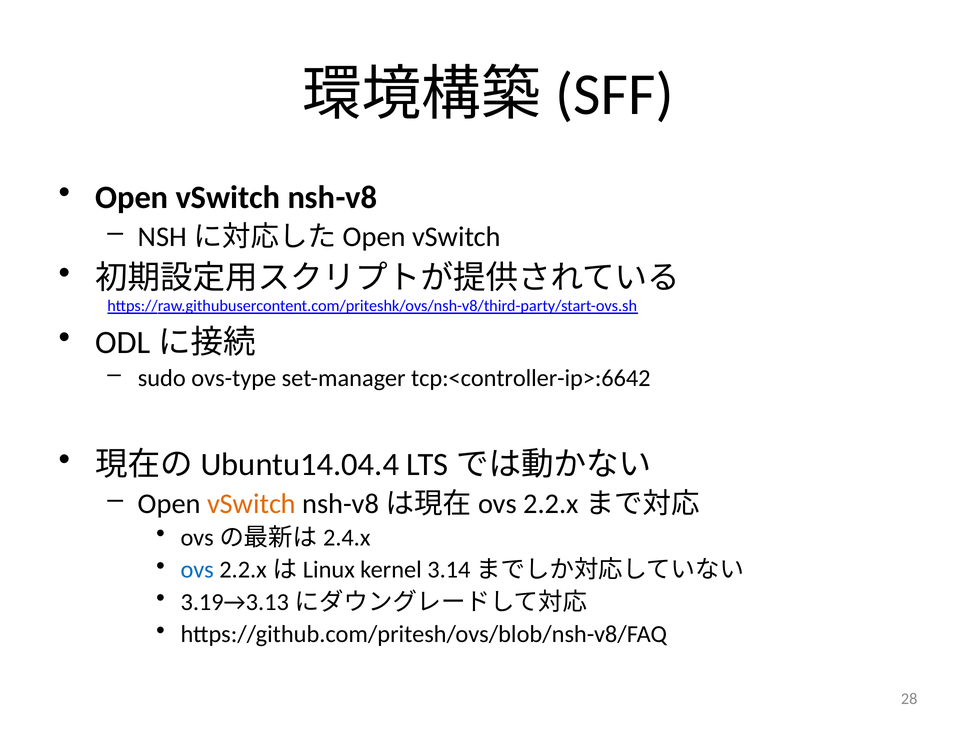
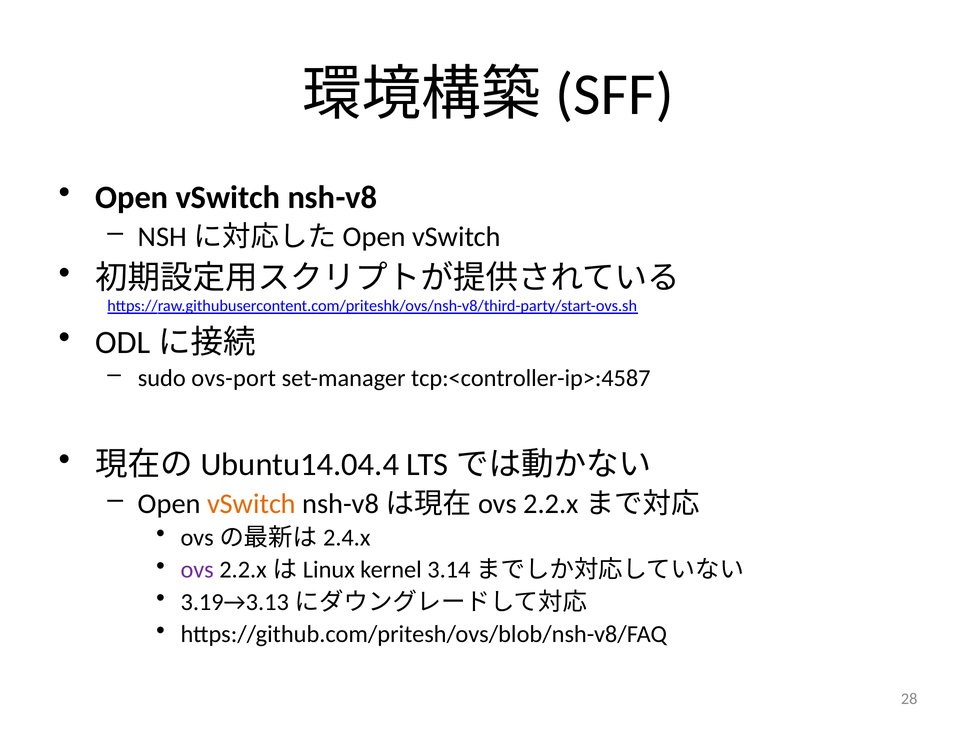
ovs-type: ovs-type -> ovs-port
tcp:<controller-ip>:6642: tcp:<controller-ip>:6642 -> tcp:<controller-ip>:4587
ovs colour: blue -> purple
